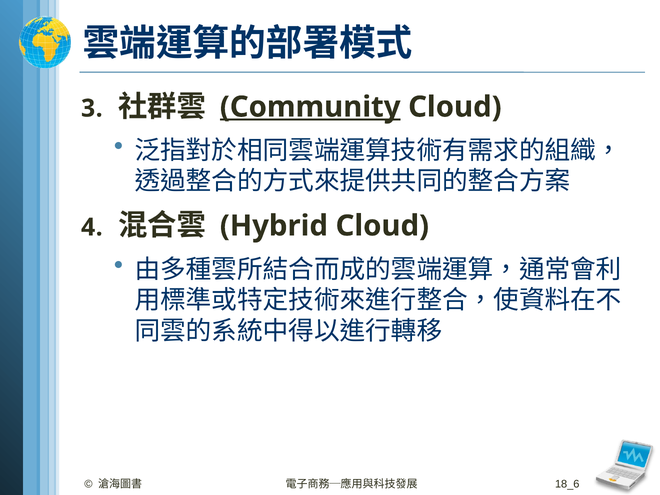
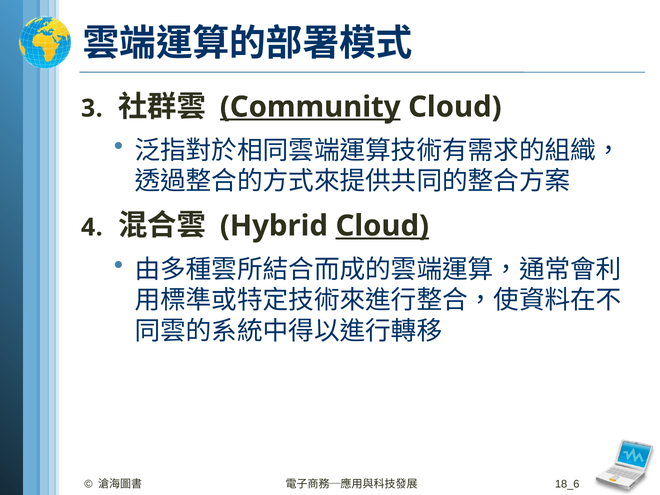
Cloud at (382, 226) underline: none -> present
